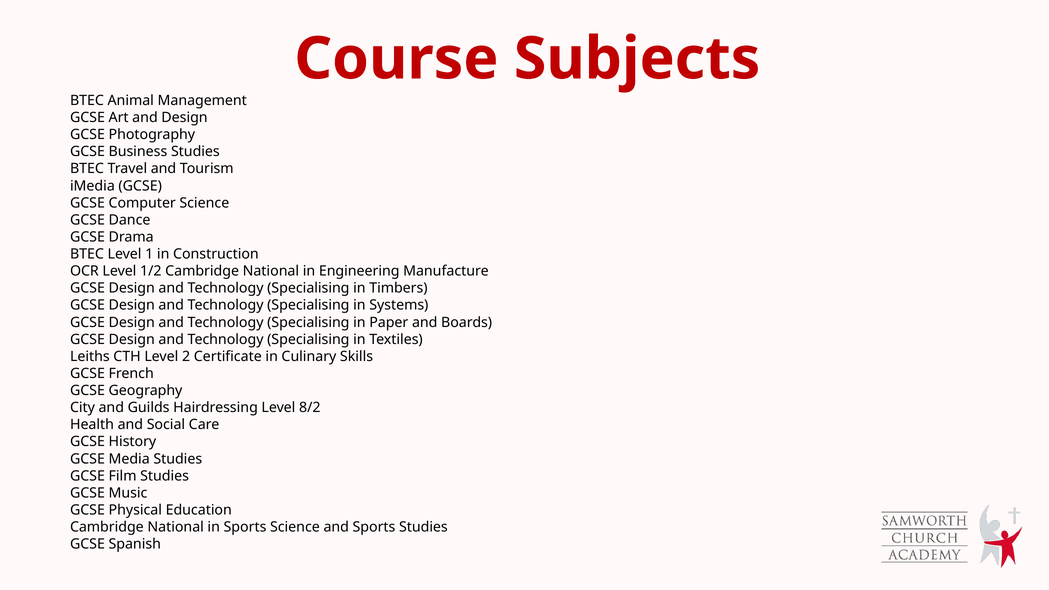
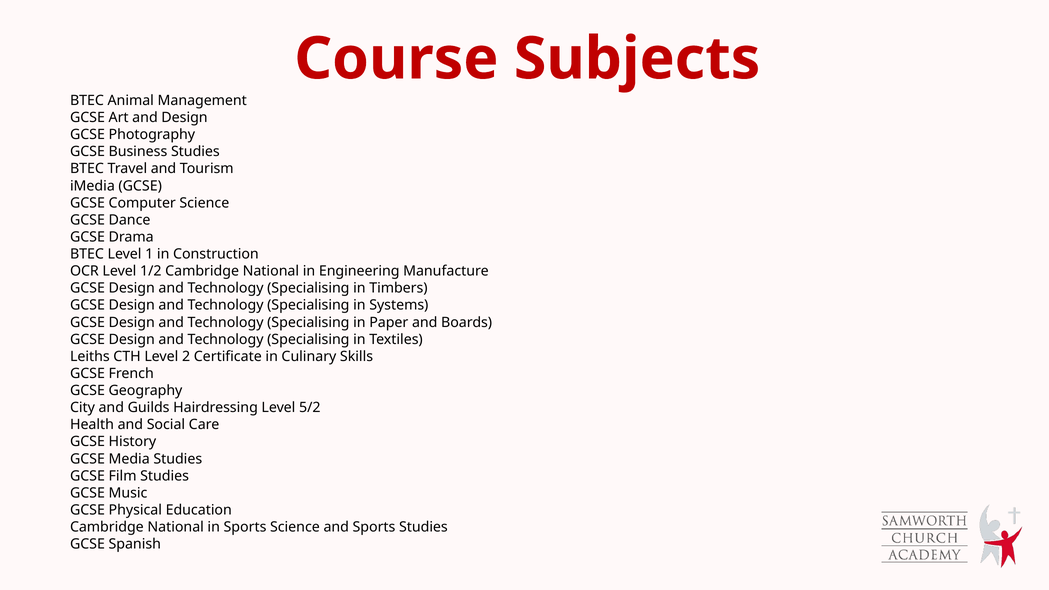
8/2: 8/2 -> 5/2
